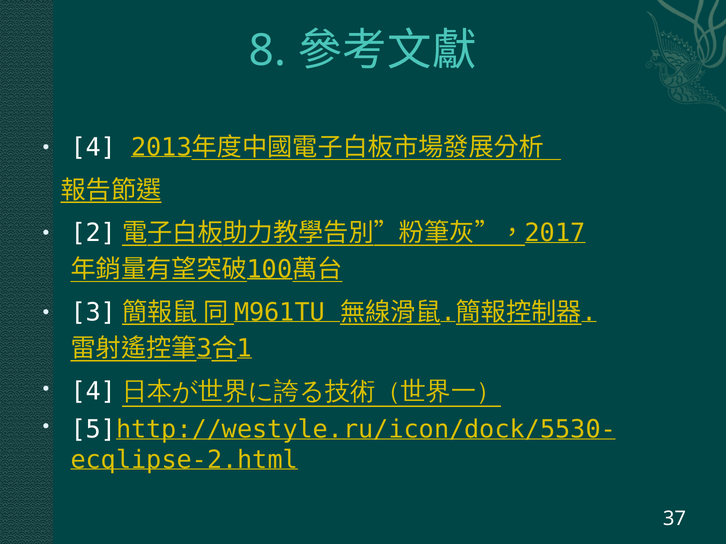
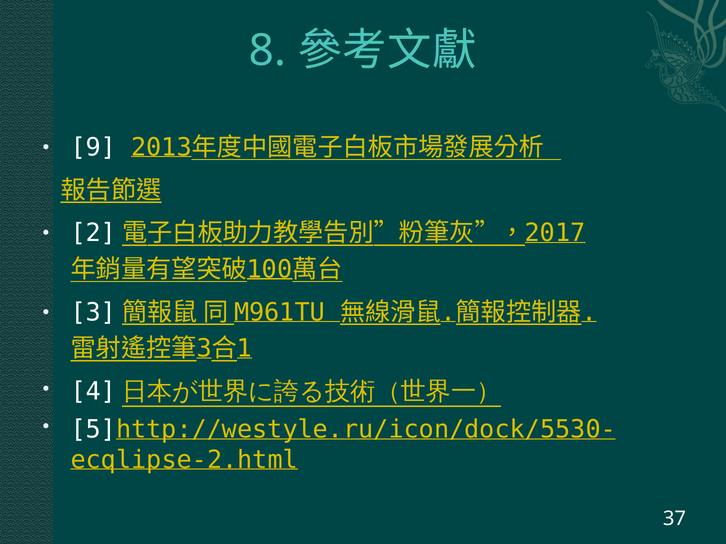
4: 4 -> 9
